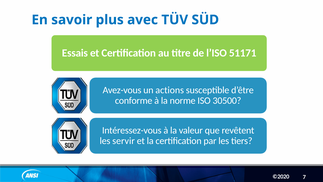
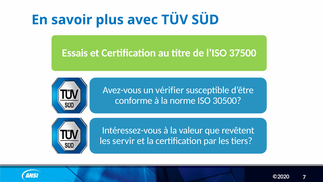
51171: 51171 -> 37500
actions: actions -> vérifier
